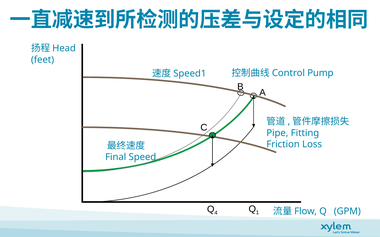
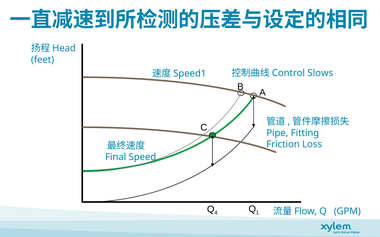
Pump: Pump -> Slows
